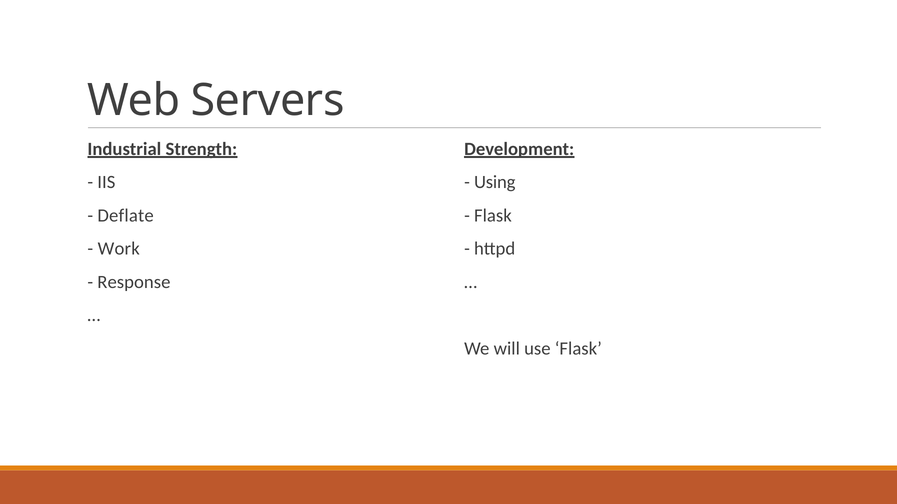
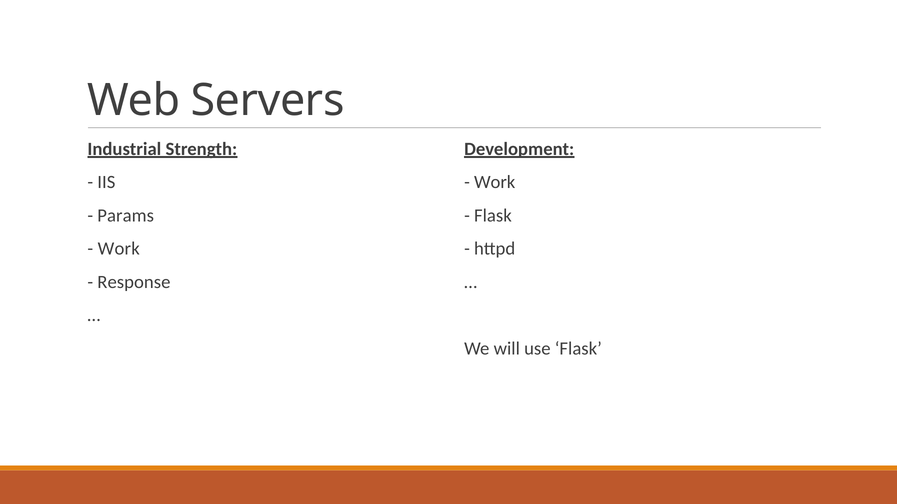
Using at (495, 182): Using -> Work
Deflate: Deflate -> Params
